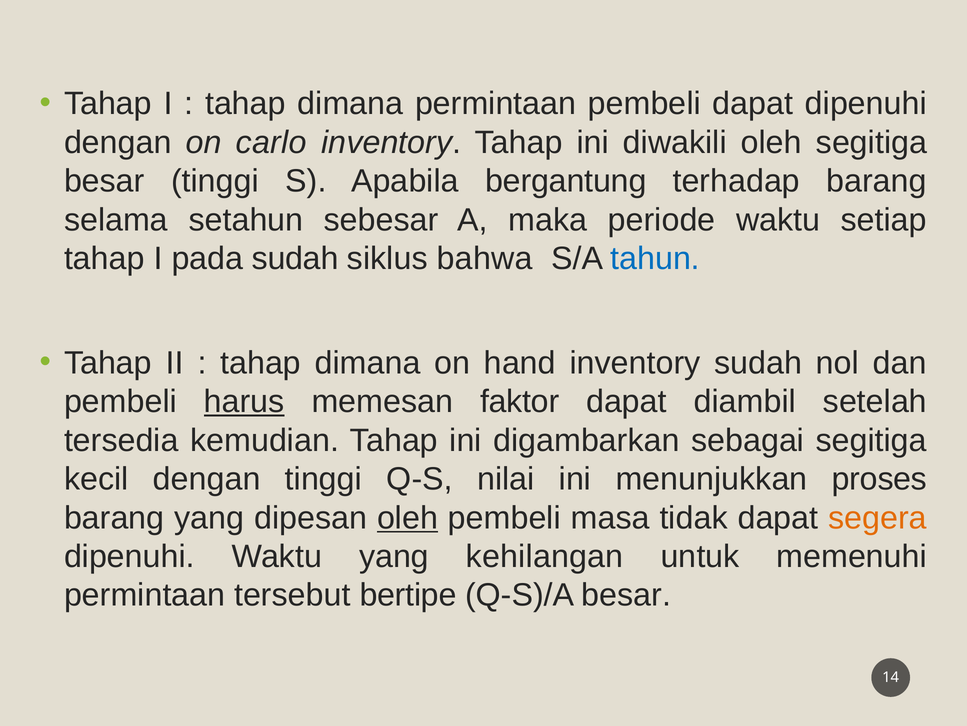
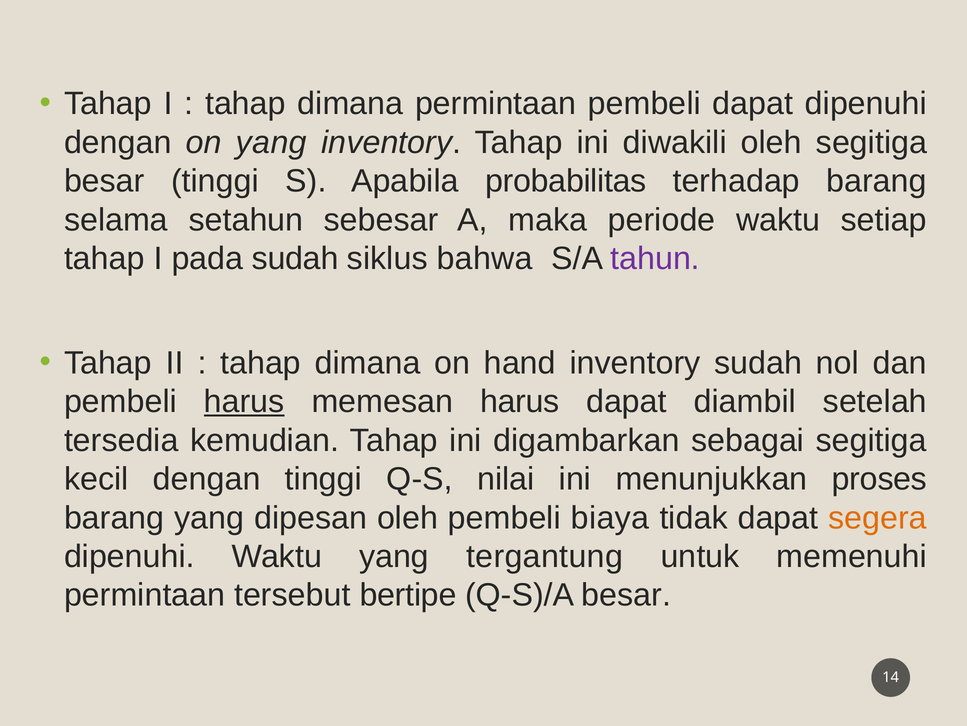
on carlo: carlo -> yang
bergantung: bergantung -> probabilitas
tahun colour: blue -> purple
memesan faktor: faktor -> harus
oleh at (408, 517) underline: present -> none
masa: masa -> biaya
kehilangan: kehilangan -> tergantung
